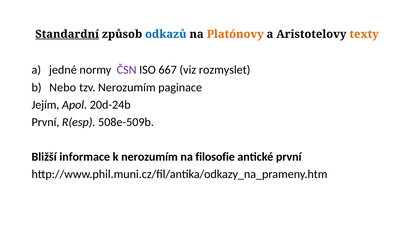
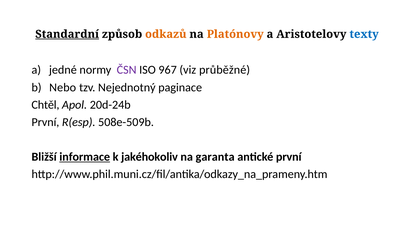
odkazů colour: blue -> orange
texty colour: orange -> blue
667: 667 -> 967
rozmyslet: rozmyslet -> průběžné
tzv Nerozumím: Nerozumím -> Nejednotný
Jejím: Jejím -> Chtěl
informace underline: none -> present
k nerozumím: nerozumím -> jakéhokoliv
filosofie: filosofie -> garanta
